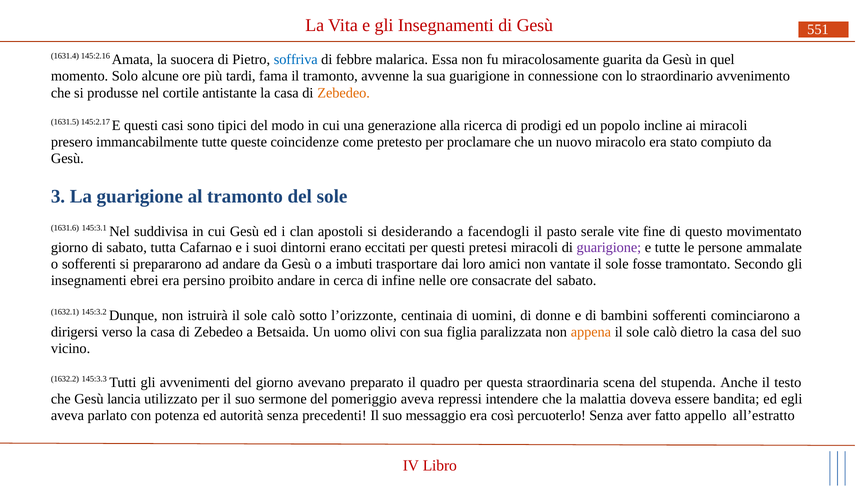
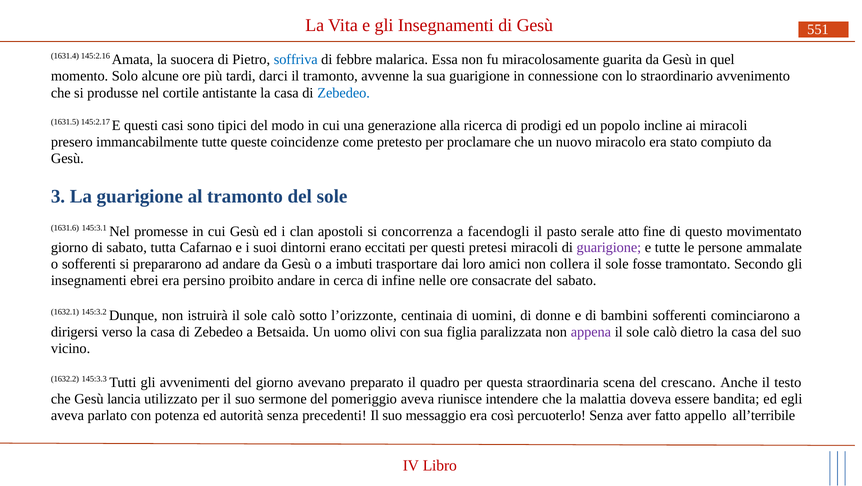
fama: fama -> darci
Zebedeo at (344, 93) colour: orange -> blue
suddivisa: suddivisa -> promesse
desiderando: desiderando -> concorrenza
vite: vite -> atto
vantate: vantate -> collera
appena colour: orange -> purple
stupenda: stupenda -> crescano
repressi: repressi -> riunisce
all’estratto: all’estratto -> all’terribile
